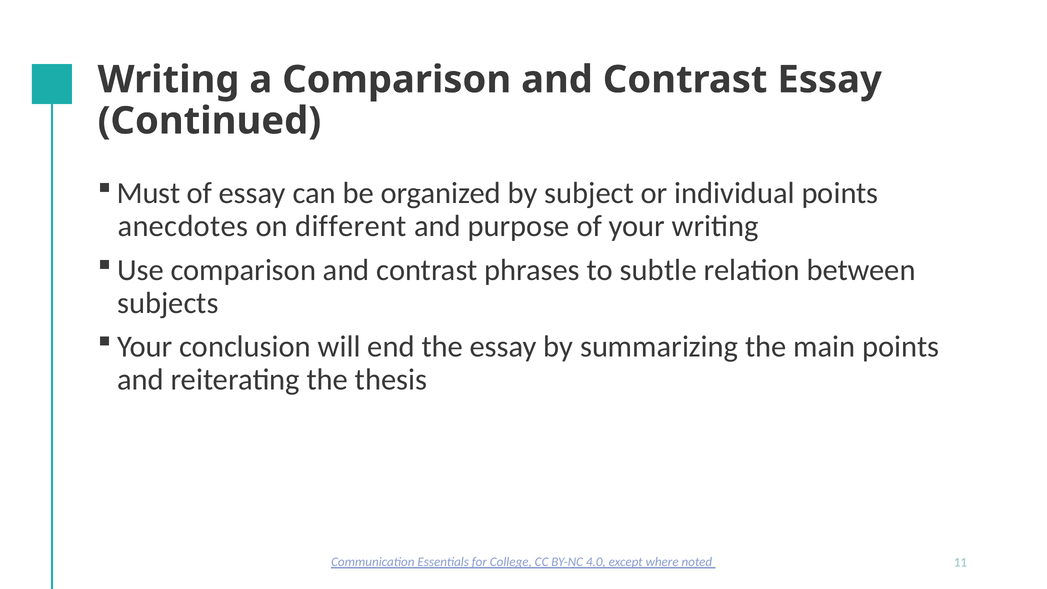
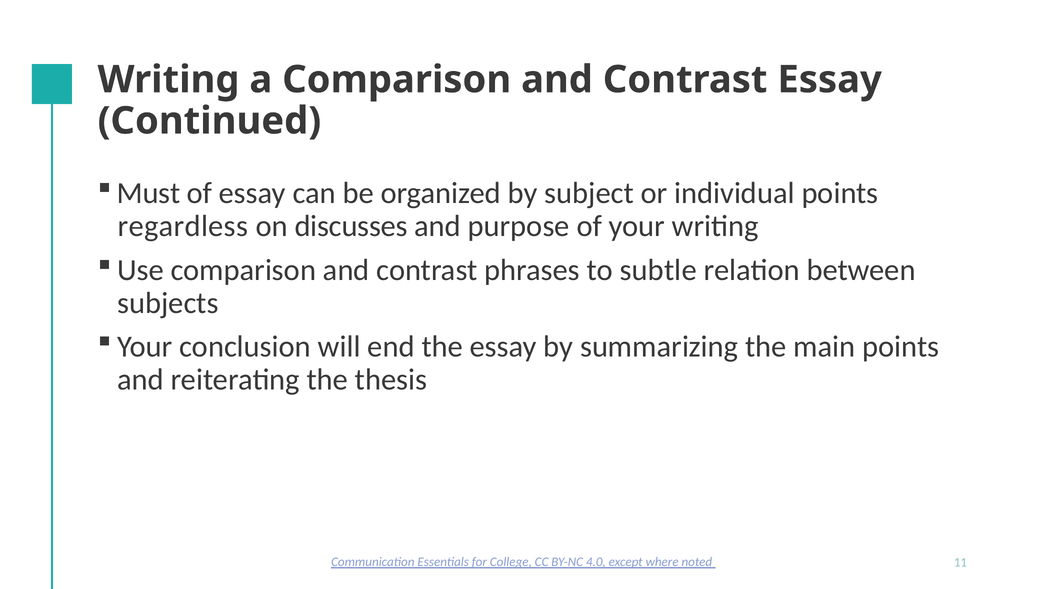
anecdotes: anecdotes -> regardless
different: different -> discusses
